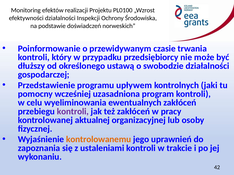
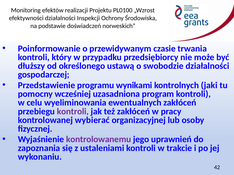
upływem: upływem -> wynikami
aktualnej: aktualnej -> wybierać
kontrolowanemu colour: orange -> purple
